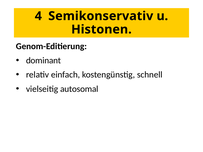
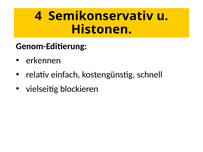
dominant: dominant -> erkennen
autosomal: autosomal -> blockieren
